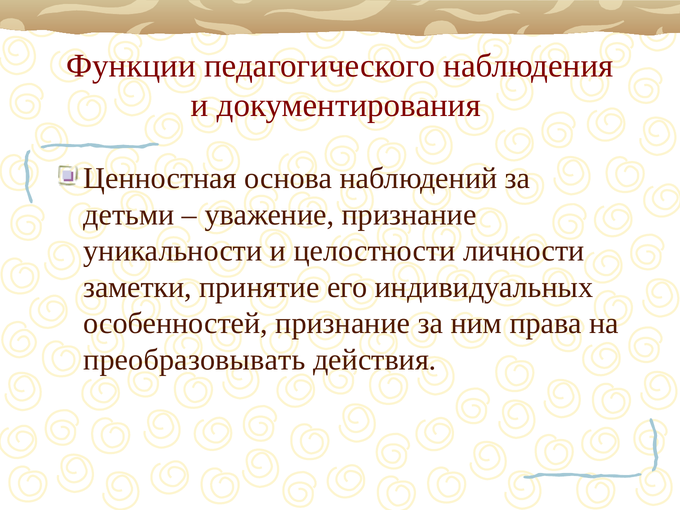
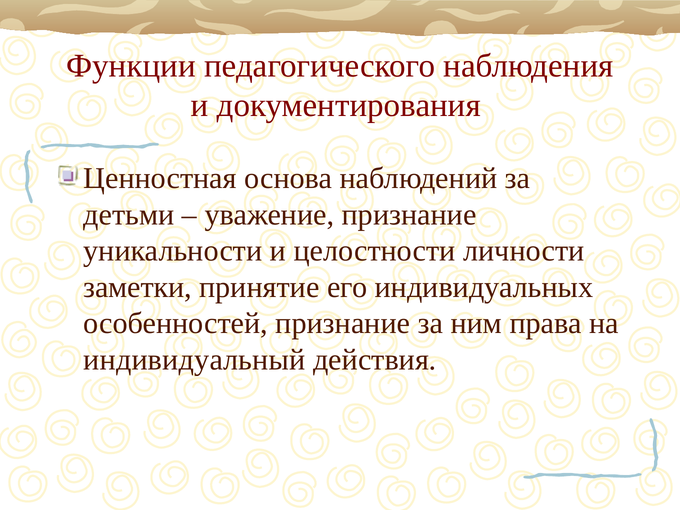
преобразовывать: преобразовывать -> индивидуальный
